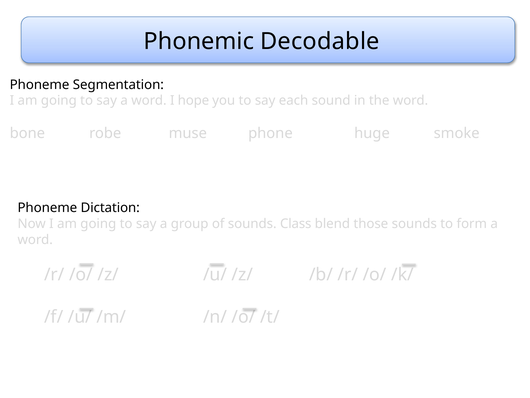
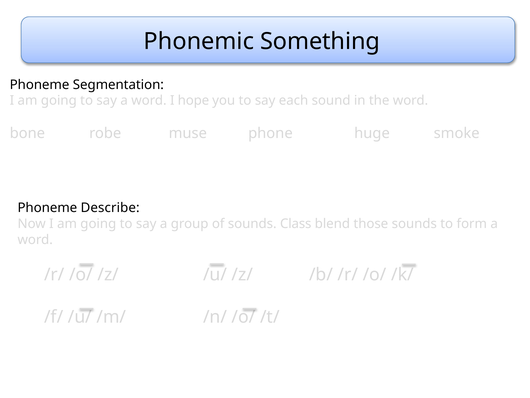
Decodable: Decodable -> Something
Dictation: Dictation -> Describe
